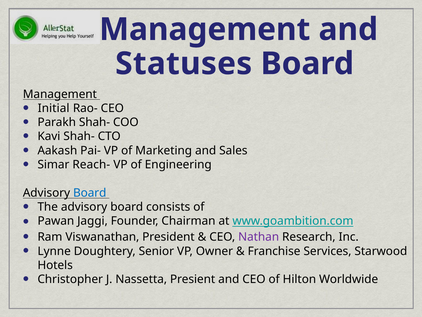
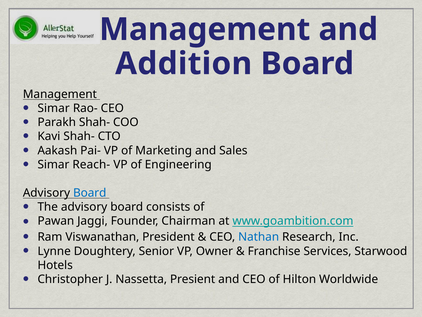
Statuses: Statuses -> Addition
Initial at (54, 108): Initial -> Simar
Nathan colour: purple -> blue
